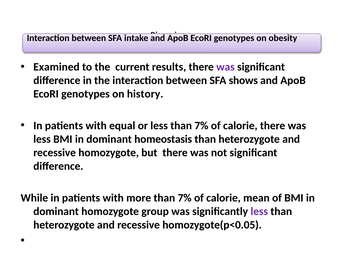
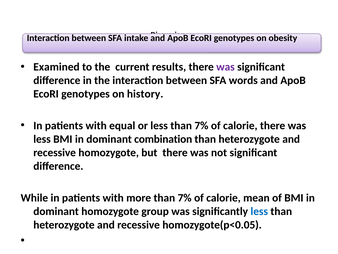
shows: shows -> words
homeostasis: homeostasis -> combination
less at (259, 211) colour: purple -> blue
